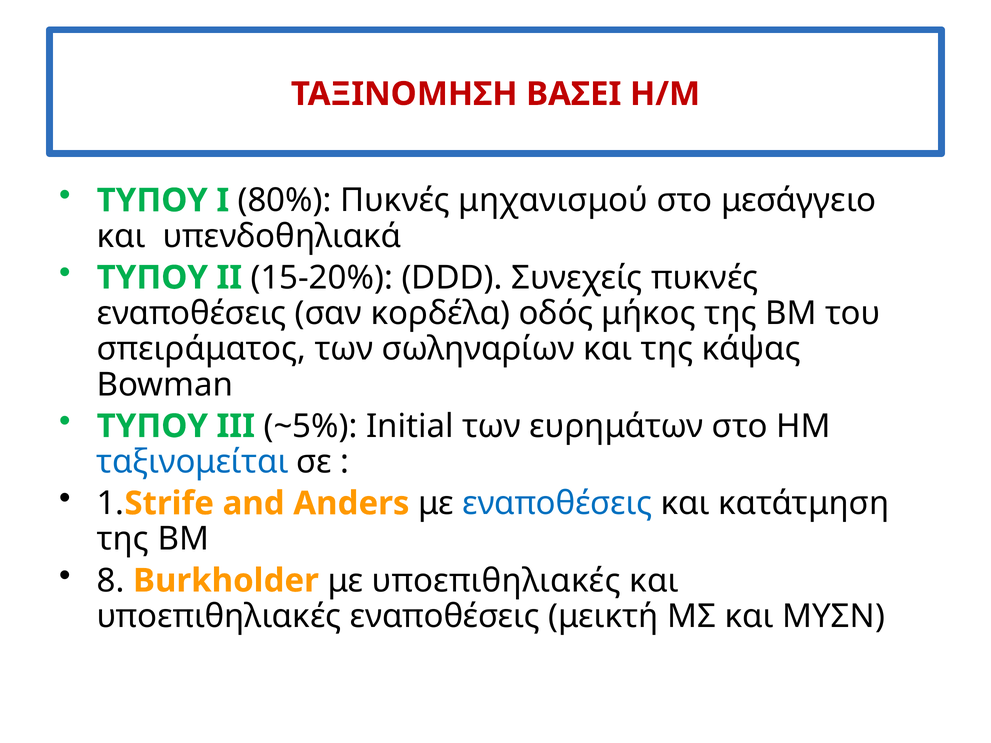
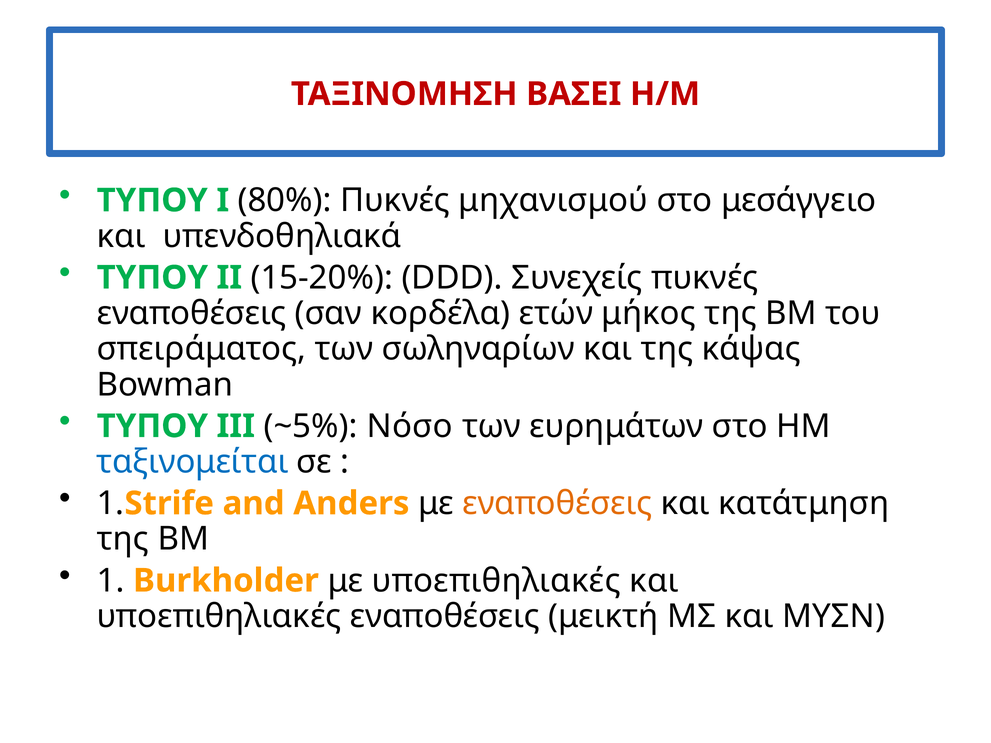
οδός: οδός -> ετών
Initial: Initial -> Νόσο
εναποθέσεις at (557, 504) colour: blue -> orange
8 at (111, 581): 8 -> 1
